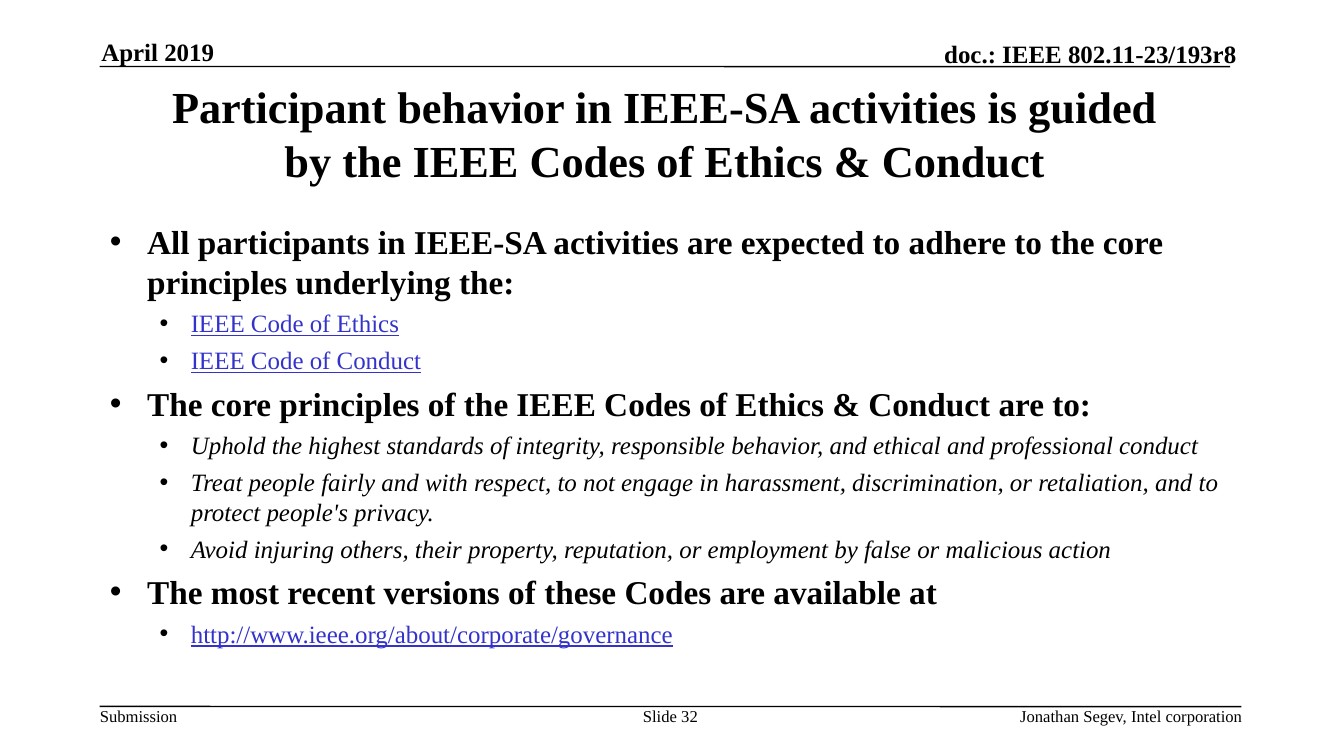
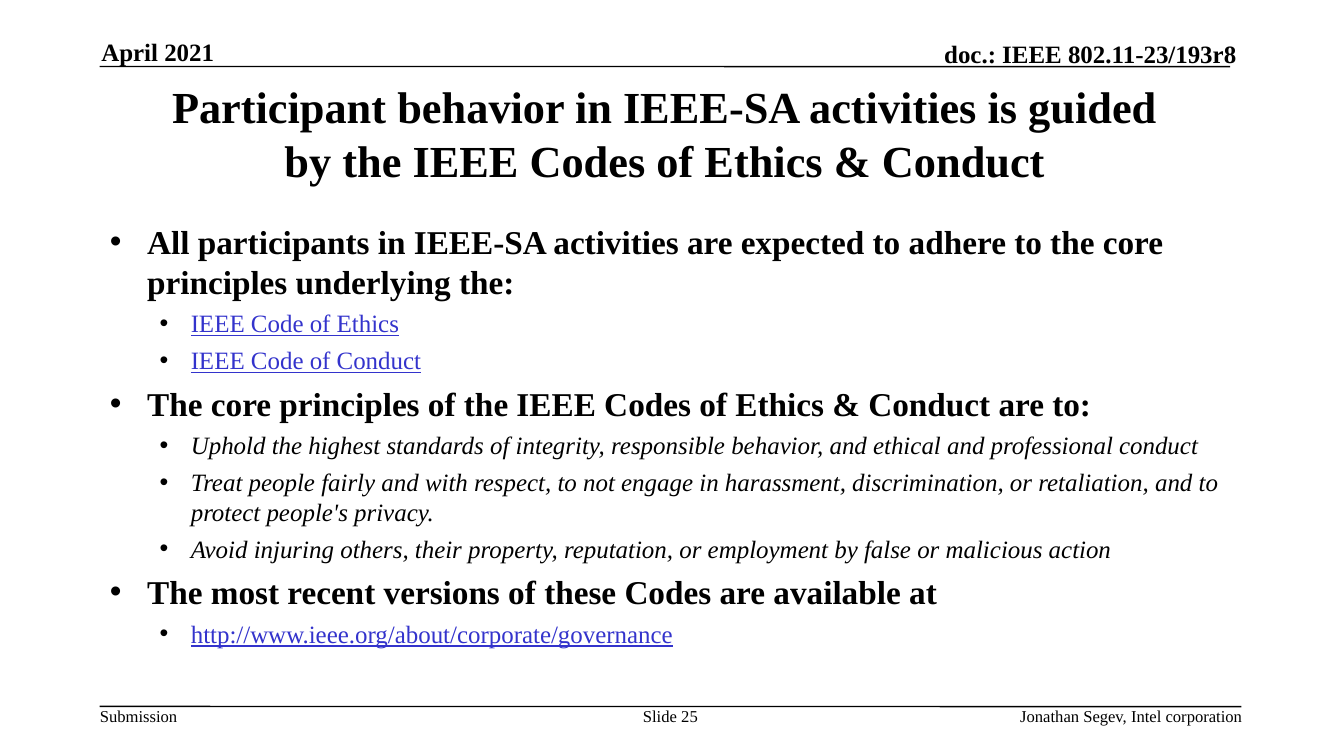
2019: 2019 -> 2021
32: 32 -> 25
